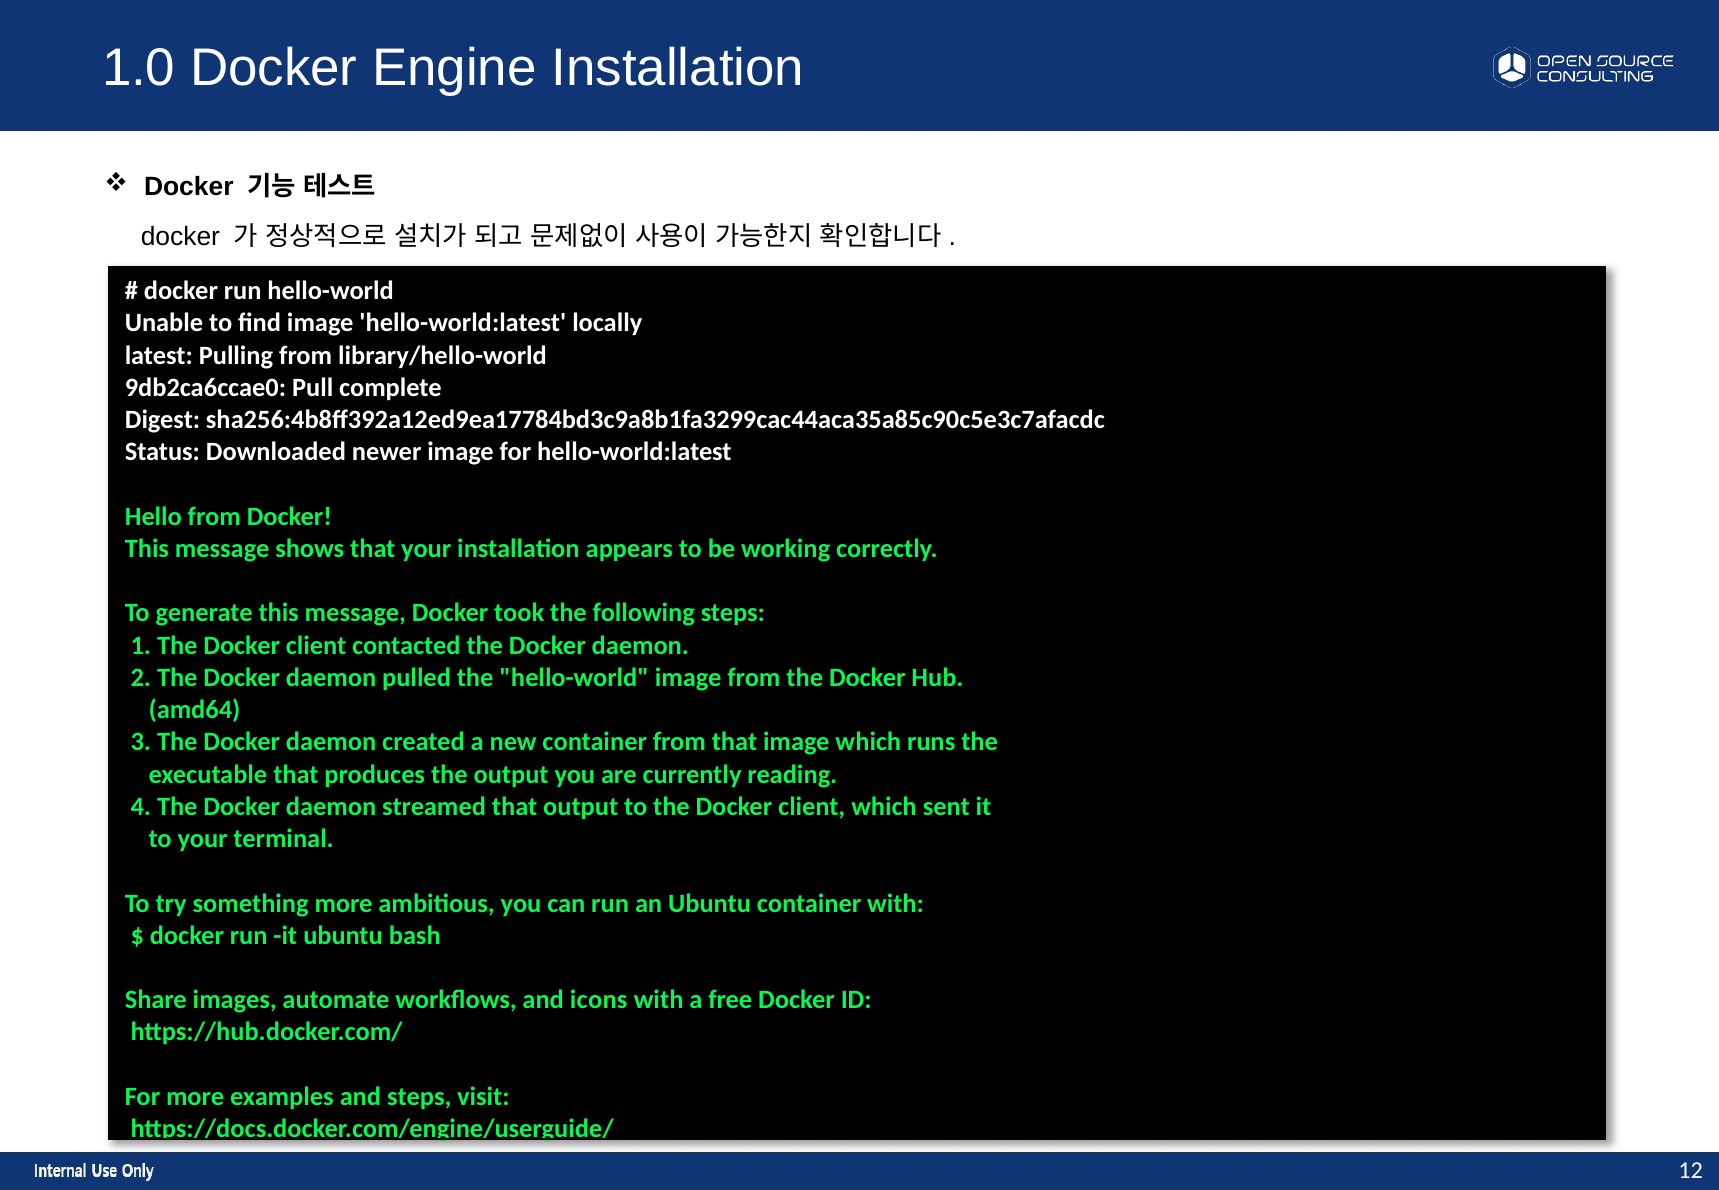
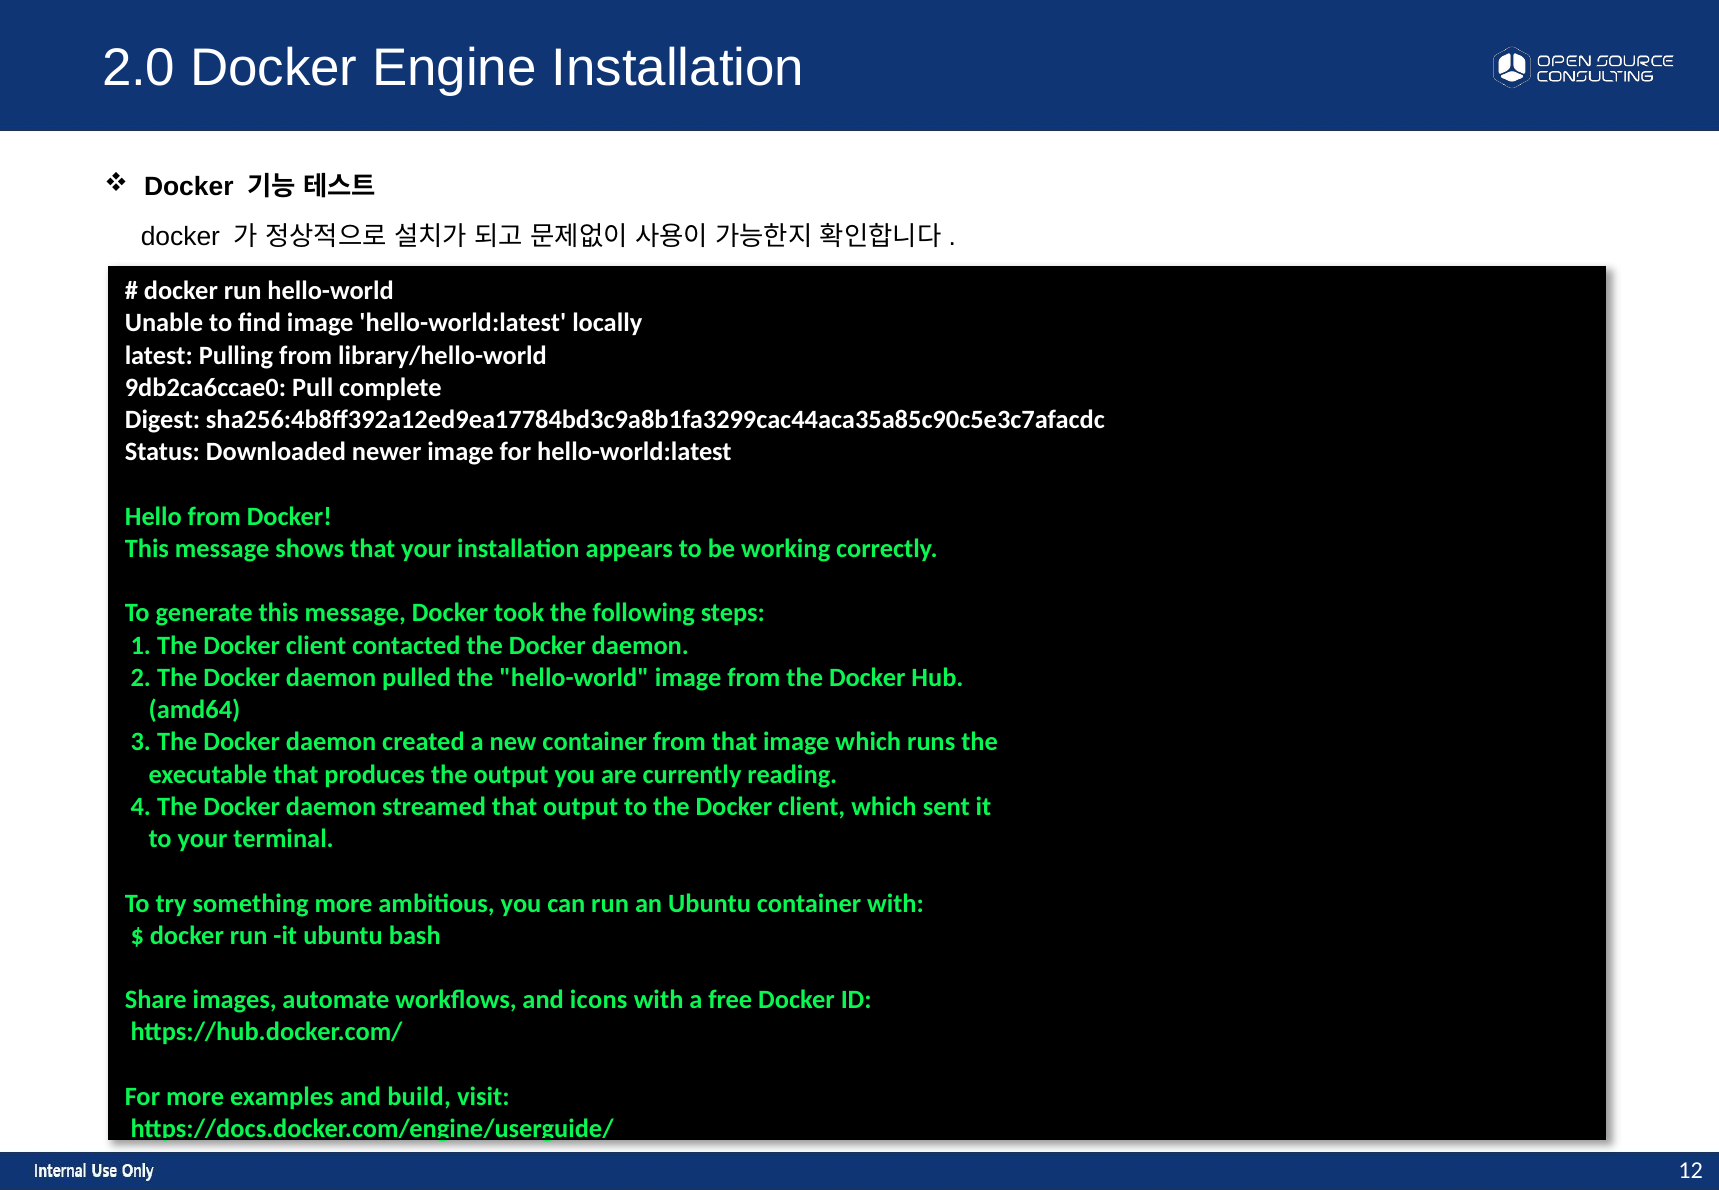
1.0: 1.0 -> 2.0
and steps: steps -> build
